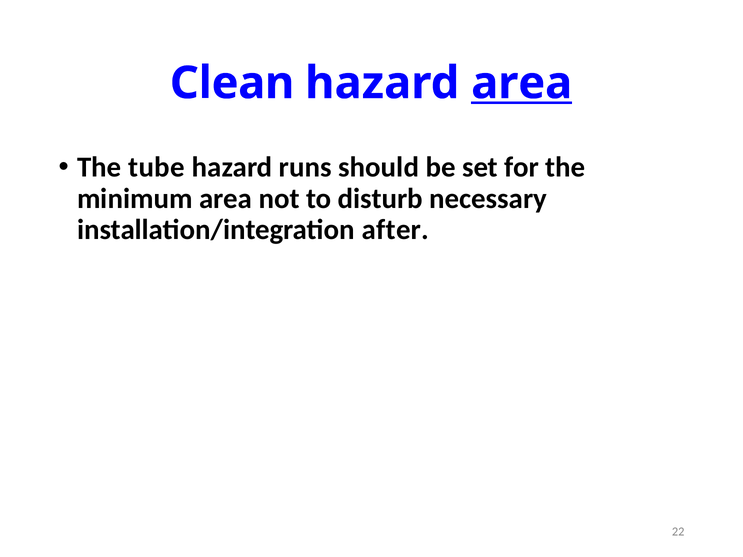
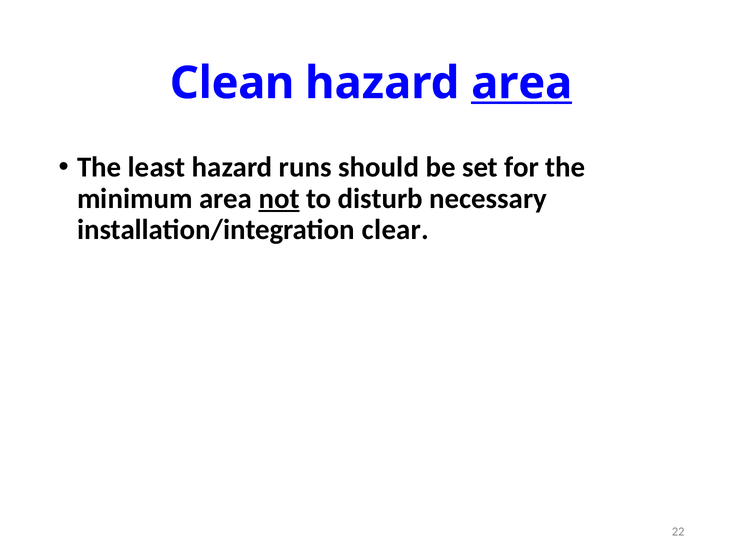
tube: tube -> least
not underline: none -> present
after: after -> clear
